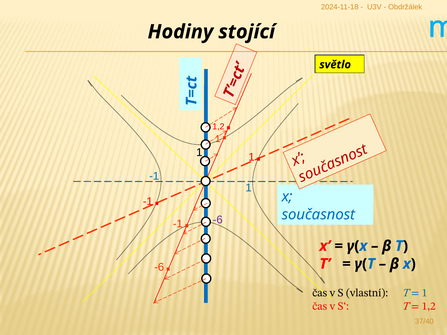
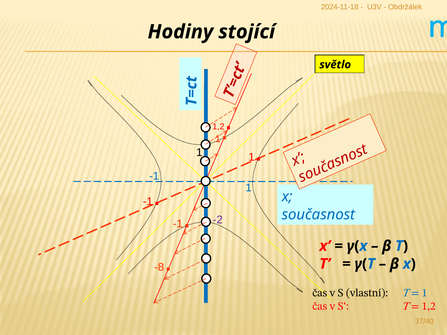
-6 at (218, 220): -6 -> -2
-6 at (159, 267): -6 -> -8
